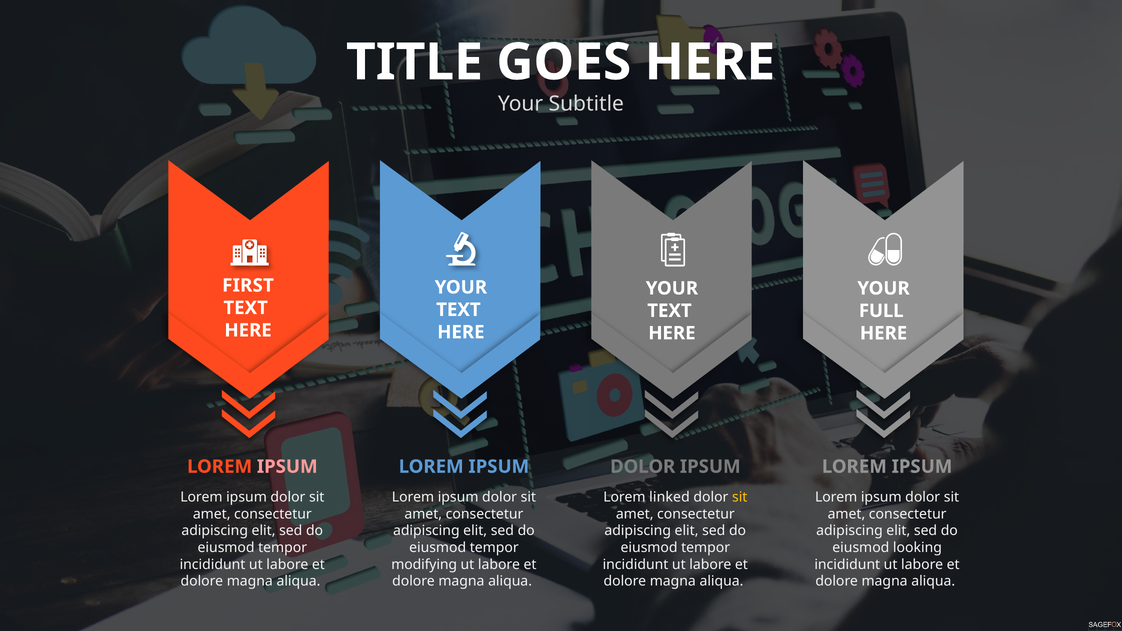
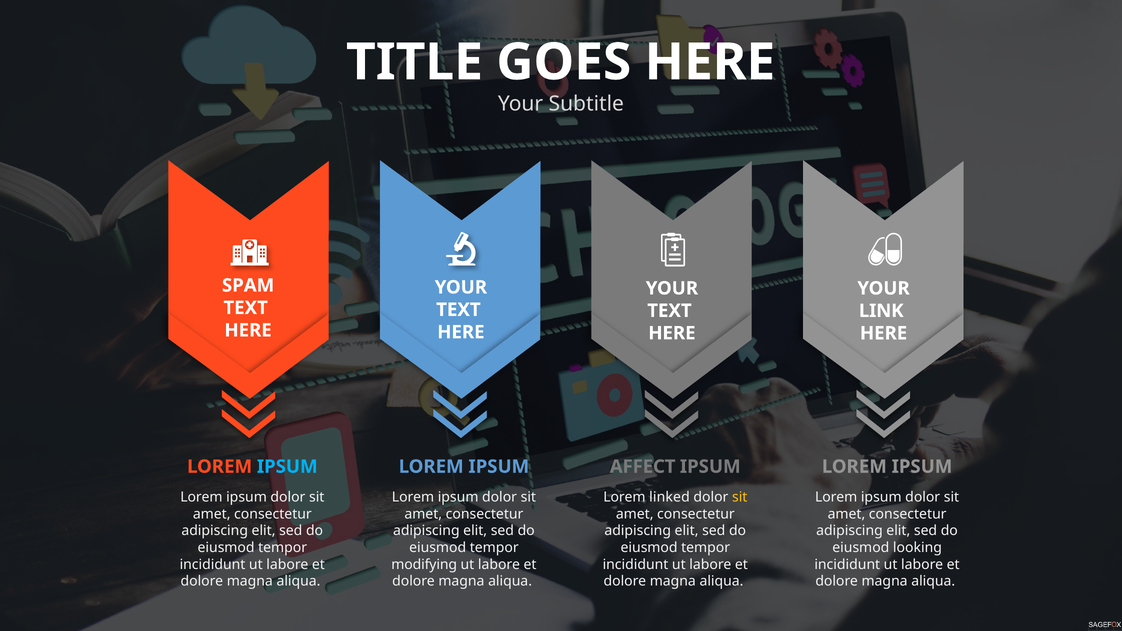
FIRST: FIRST -> SPAM
FULL: FULL -> LINK
IPSUM at (287, 467) colour: pink -> light blue
DOLOR at (643, 467): DOLOR -> AFFECT
